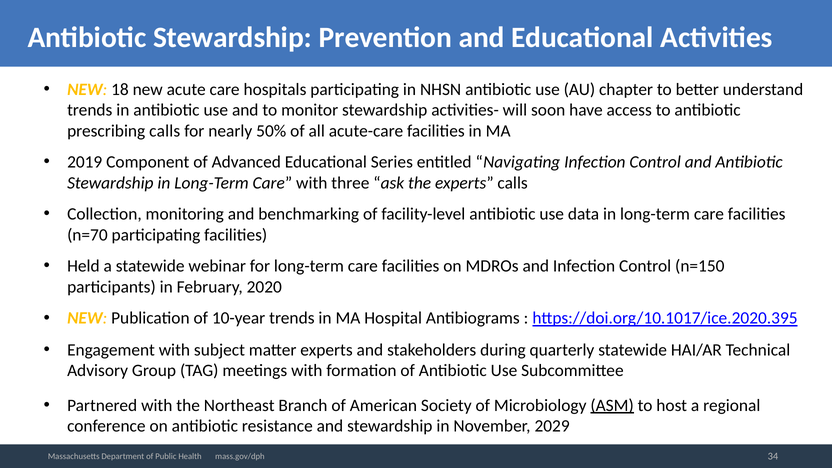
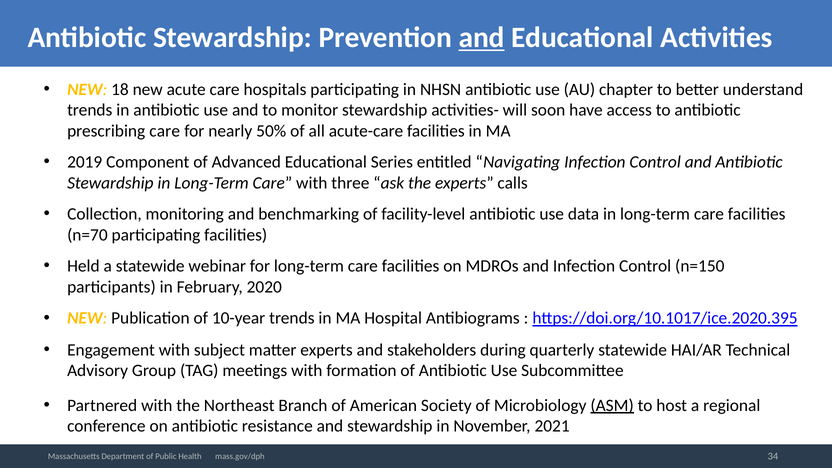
and at (482, 38) underline: none -> present
prescribing calls: calls -> care
2029: 2029 -> 2021
